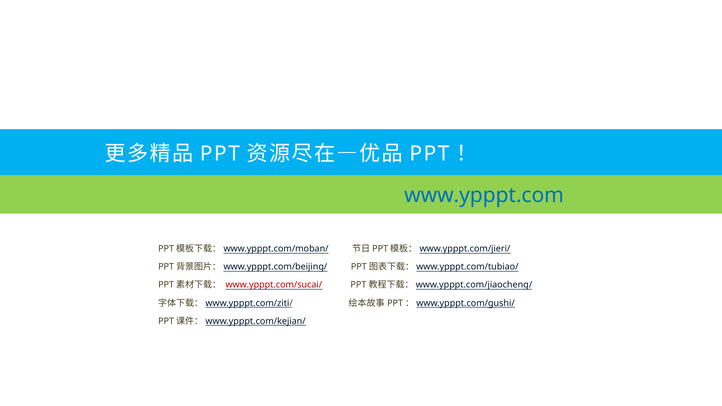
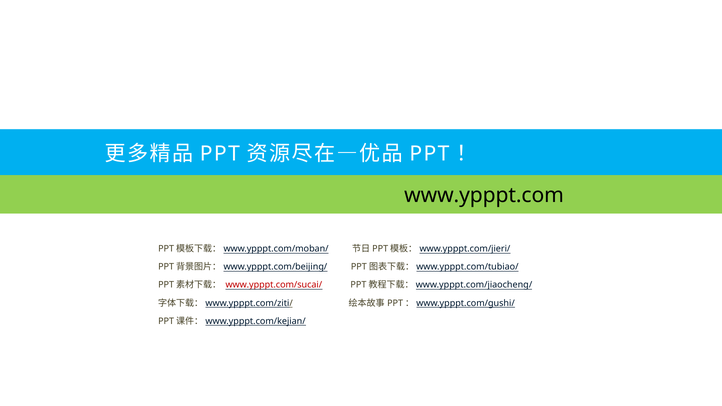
www.ypppt.com colour: blue -> black
